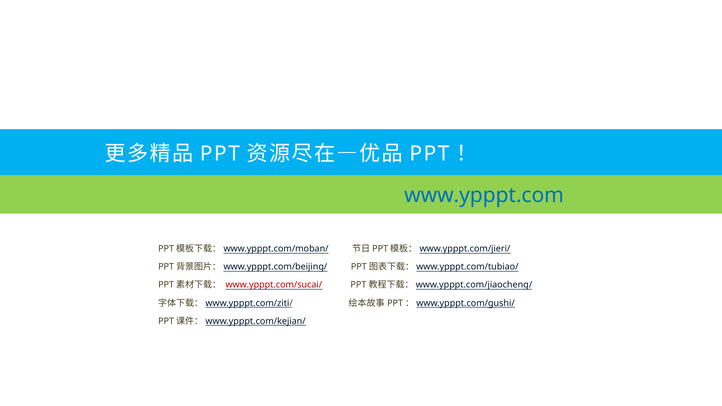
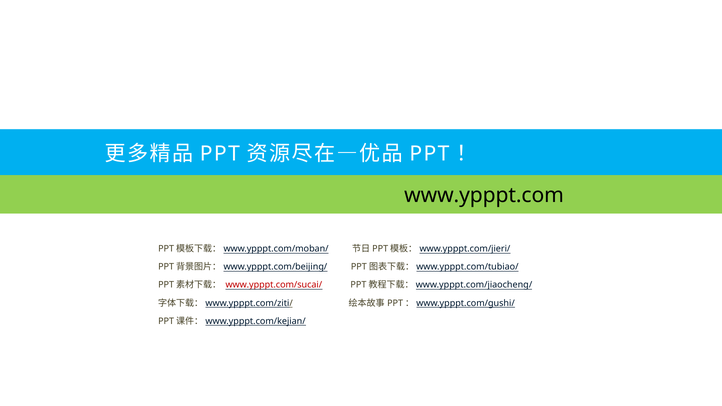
www.ypppt.com colour: blue -> black
